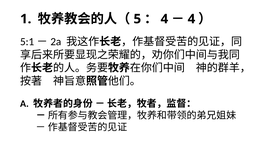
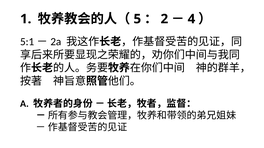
4 at (164, 19): 4 -> 2
